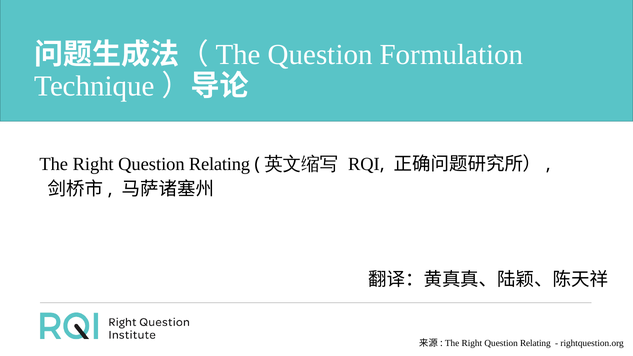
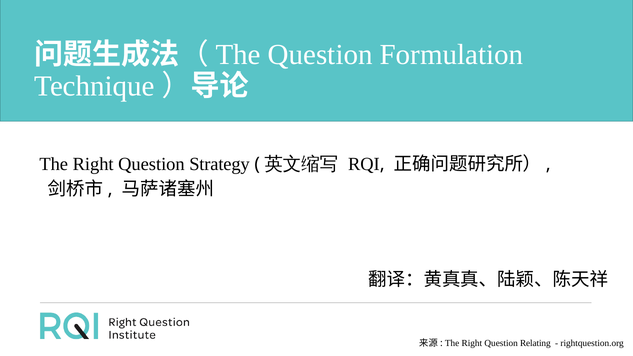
Relating at (219, 164): Relating -> Strategy
